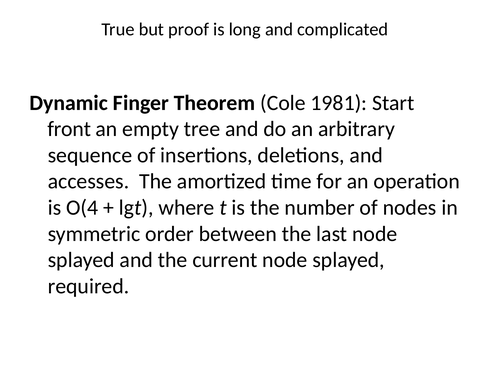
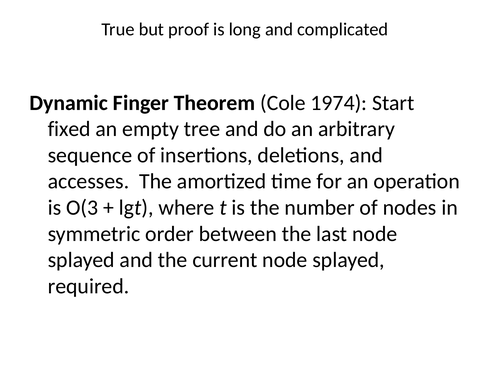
1981: 1981 -> 1974
front: front -> fixed
O(4: O(4 -> O(3
